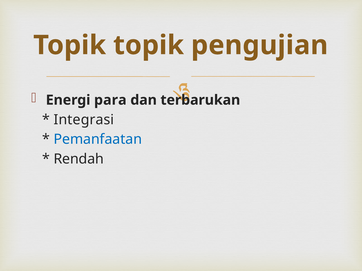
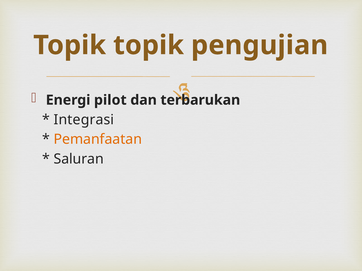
para: para -> pilot
Pemanfaatan colour: blue -> orange
Rendah: Rendah -> Saluran
